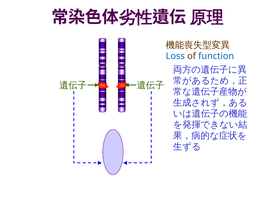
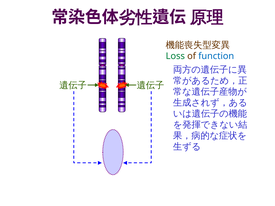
Loss colour: blue -> green
